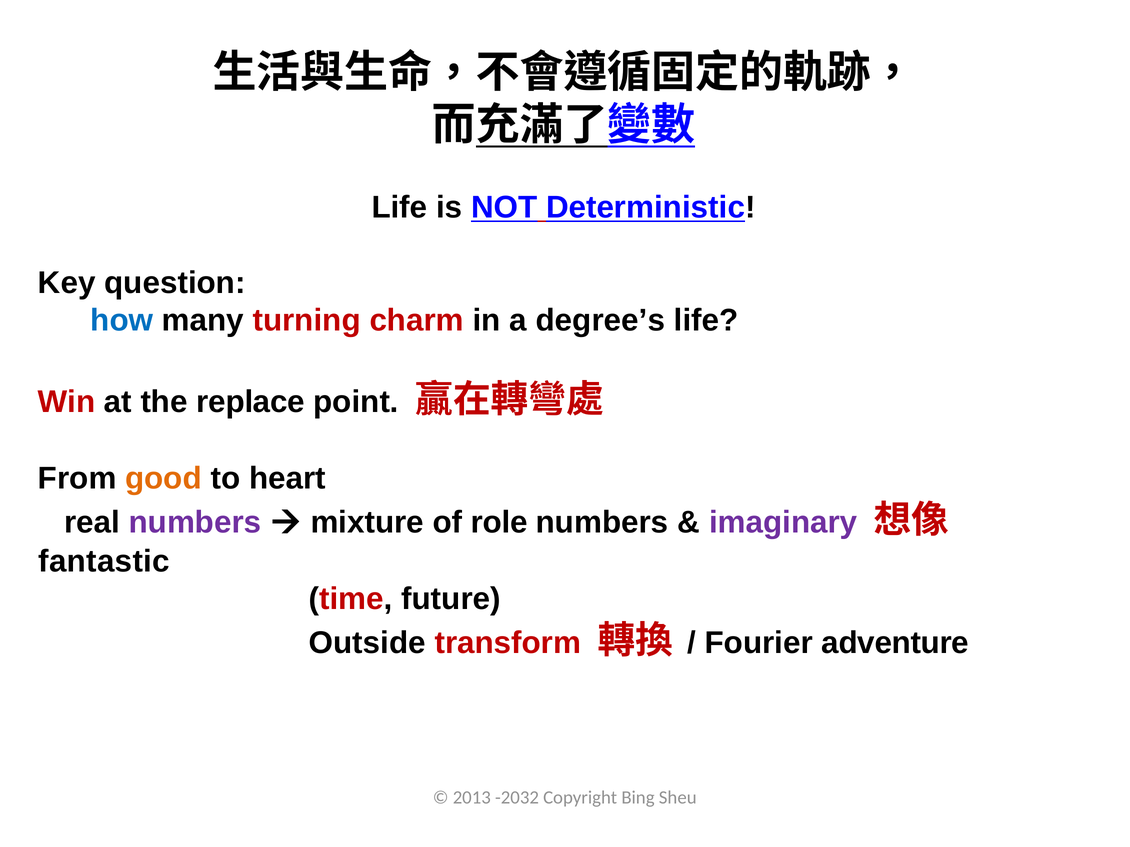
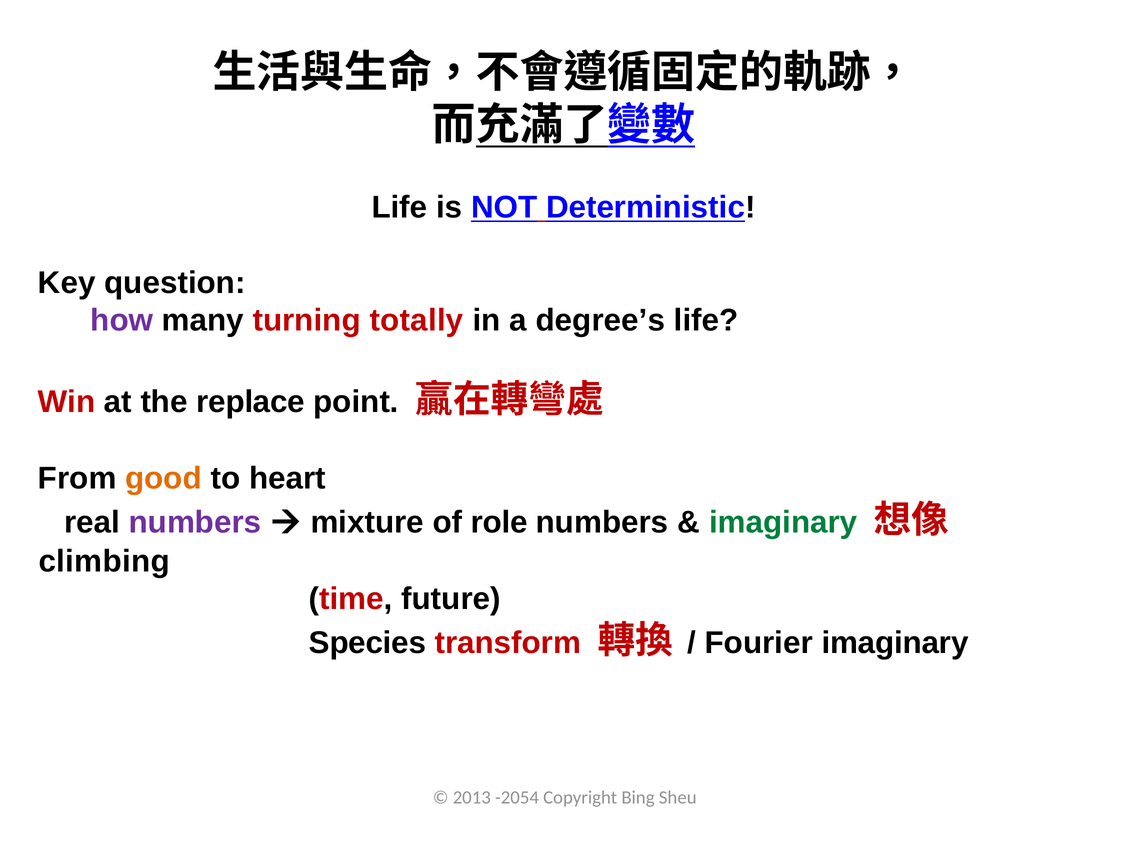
how colour: blue -> purple
charm: charm -> totally
imaginary at (783, 523) colour: purple -> green
fantastic: fantastic -> climbing
Outside: Outside -> Species
Fourier adventure: adventure -> imaginary
-2032: -2032 -> -2054
